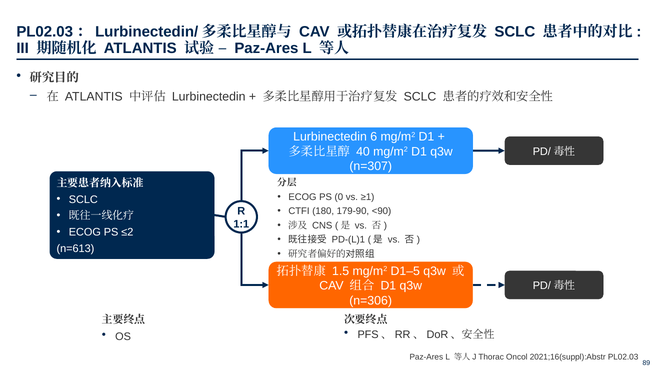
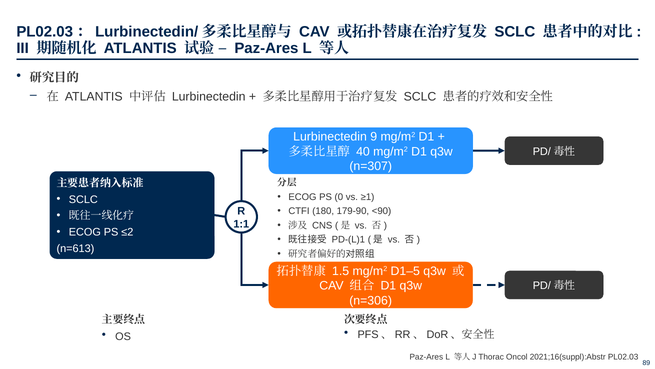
6: 6 -> 9
